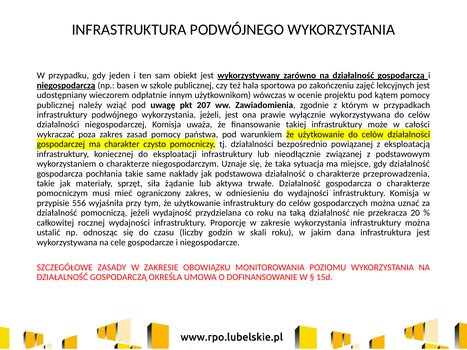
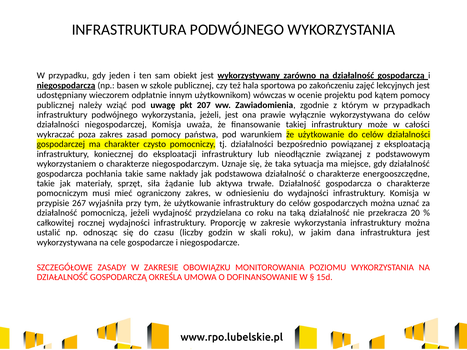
przeprowadzenia: przeprowadzenia -> energooszczędne
556: 556 -> 267
